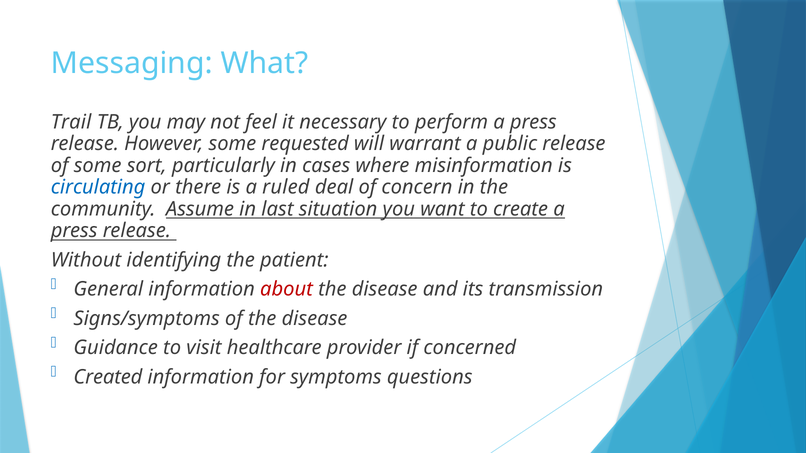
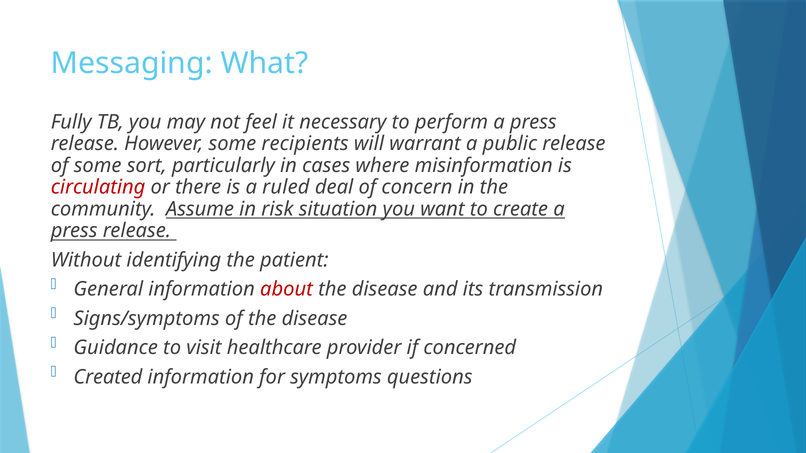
Trail: Trail -> Fully
requested: requested -> recipients
circulating colour: blue -> red
last: last -> risk
